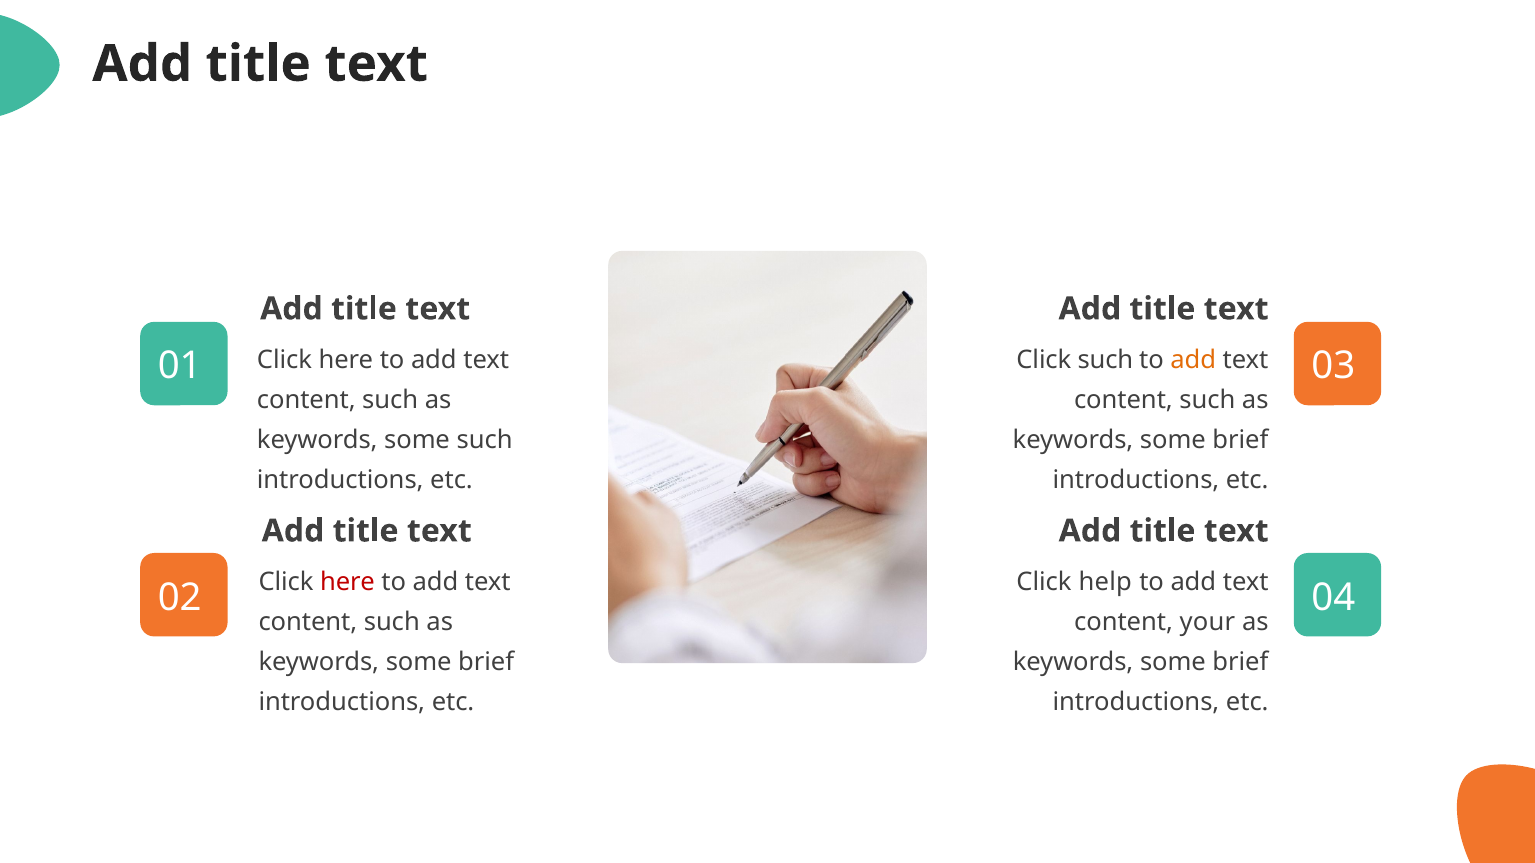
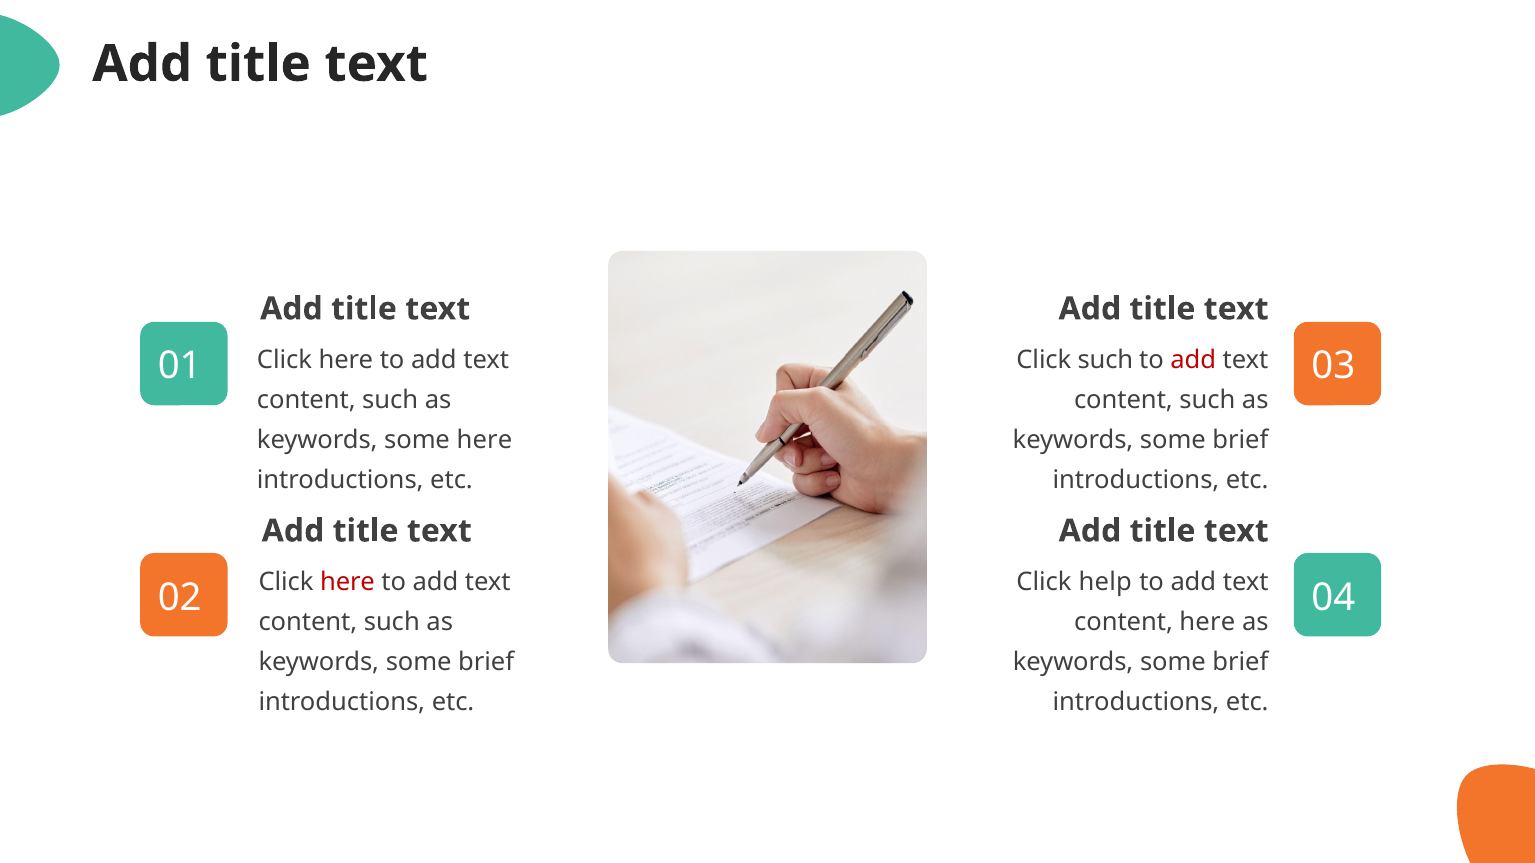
add at (1193, 360) colour: orange -> red
some such: such -> here
content your: your -> here
